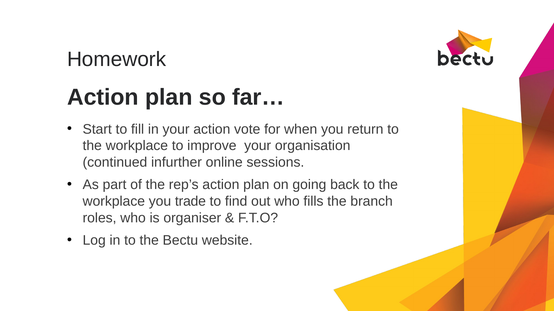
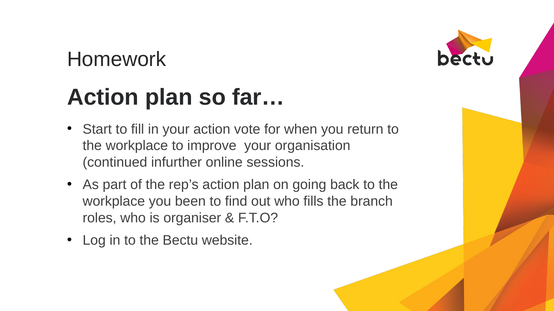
trade: trade -> been
